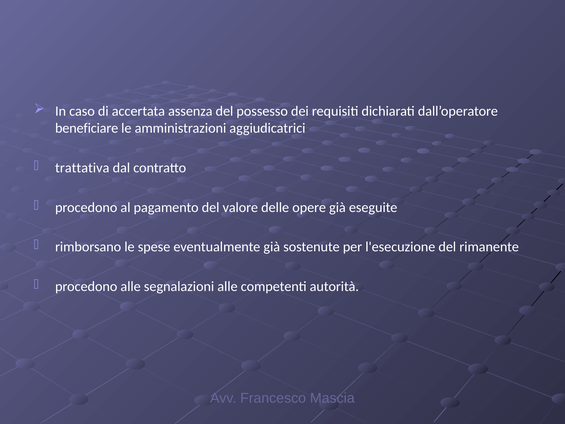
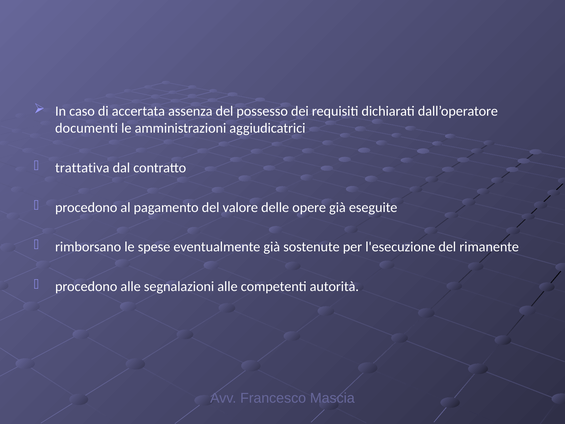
beneficiare: beneficiare -> documenti
